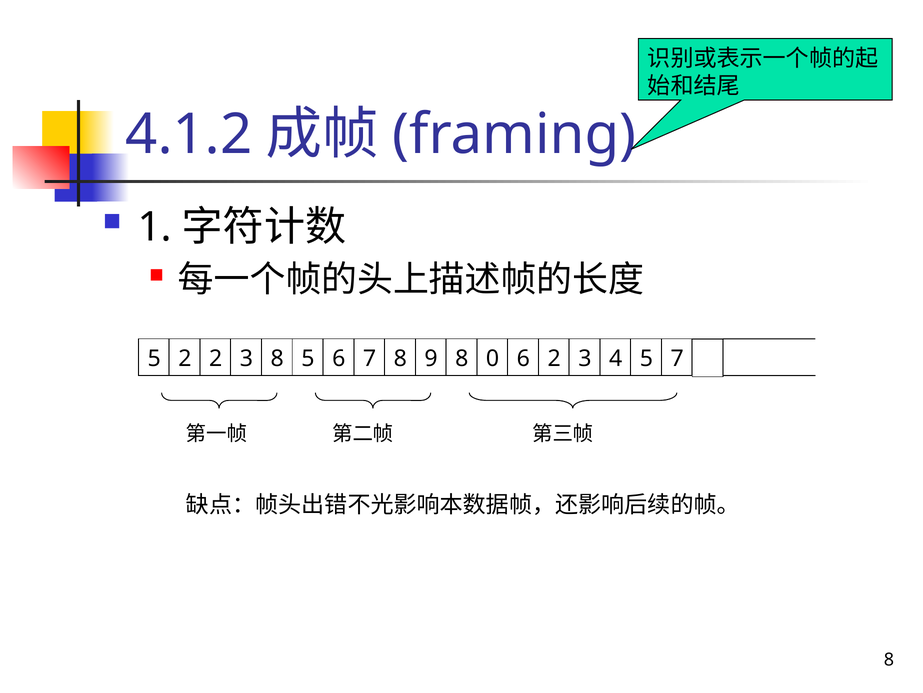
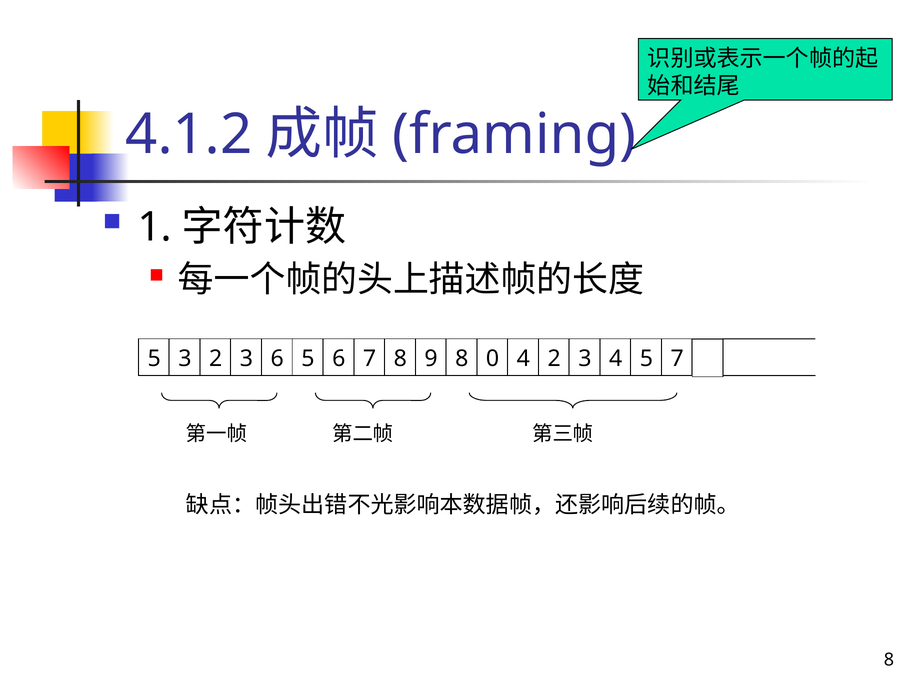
5 2: 2 -> 3
3 8: 8 -> 6
0 6: 6 -> 4
